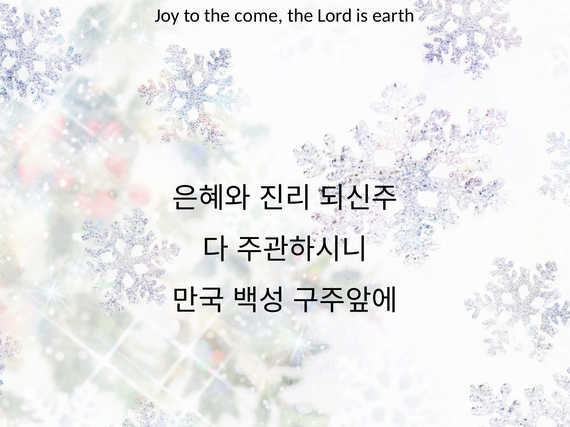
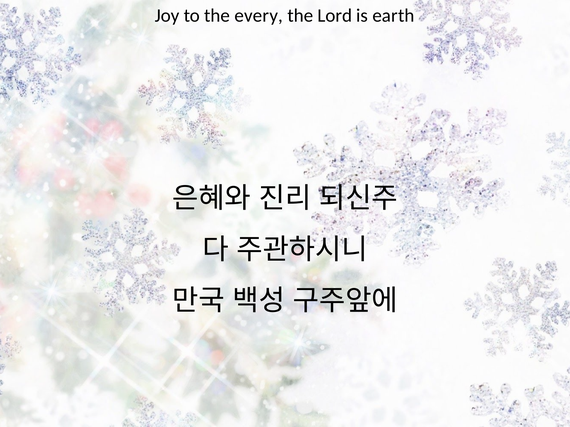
come: come -> every
